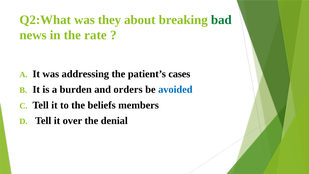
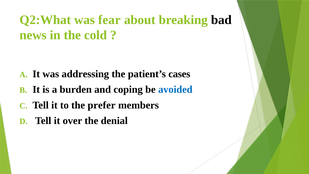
they: they -> fear
bad colour: green -> black
rate: rate -> cold
orders: orders -> coping
beliefs: beliefs -> prefer
